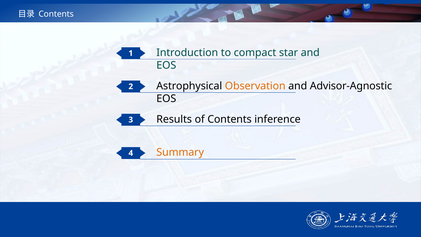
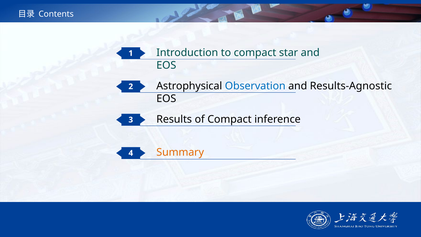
Observation colour: orange -> blue
Advisor-Agnostic: Advisor-Agnostic -> Results-Agnostic
of Contents: Contents -> Compact
